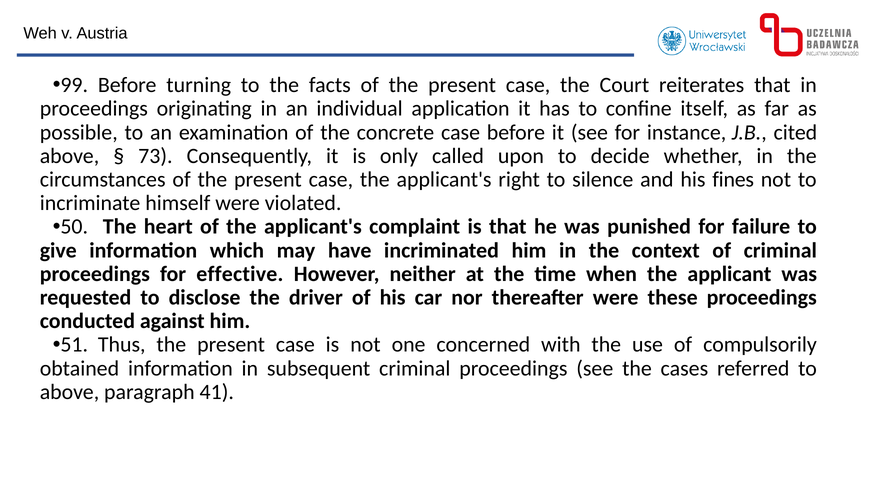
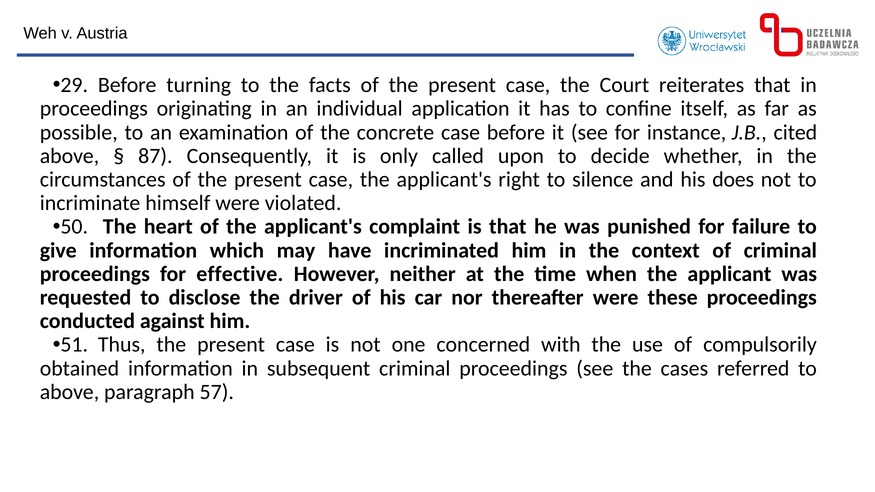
99: 99 -> 29
73: 73 -> 87
fines: fines -> does
41: 41 -> 57
